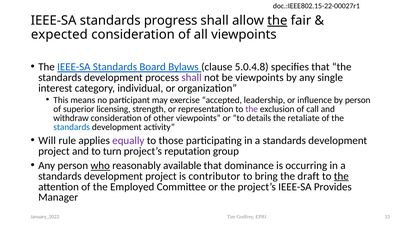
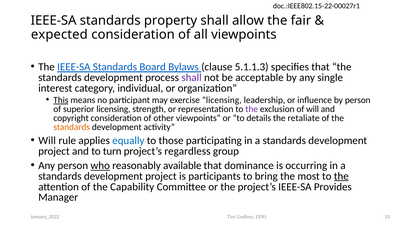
progress: progress -> property
the at (277, 21) underline: present -> none
5.0.4.8: 5.0.4.8 -> 5.1.1.3
be viewpoints: viewpoints -> acceptable
This underline: none -> present
exercise accepted: accepted -> licensing
of call: call -> will
withdraw: withdraw -> copyright
standards at (72, 127) colour: blue -> orange
equally colour: purple -> blue
reputation: reputation -> regardless
contributor: contributor -> participants
draft: draft -> most
Employed: Employed -> Capability
